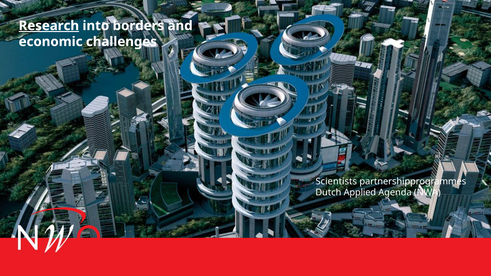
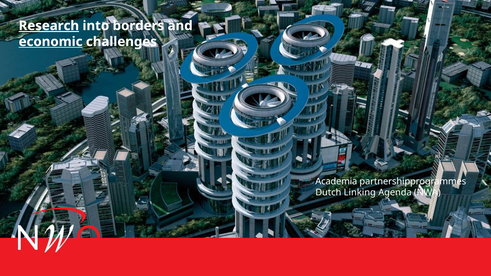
economic underline: none -> present
Scientists: Scientists -> Academia
Applied: Applied -> Linking
